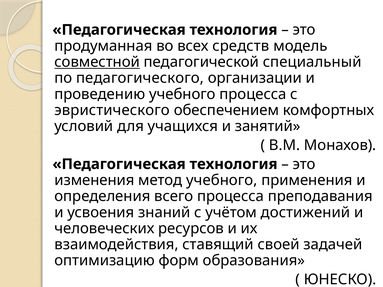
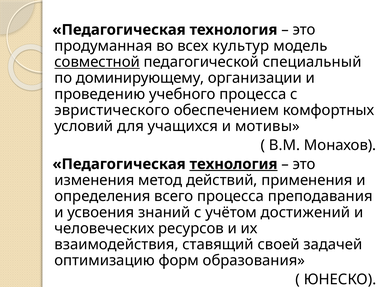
средств: средств -> культур
педагогического: педагогического -> доминирующему
занятий: занятий -> мотивы
технология at (234, 164) underline: none -> present
метод учебного: учебного -> действий
